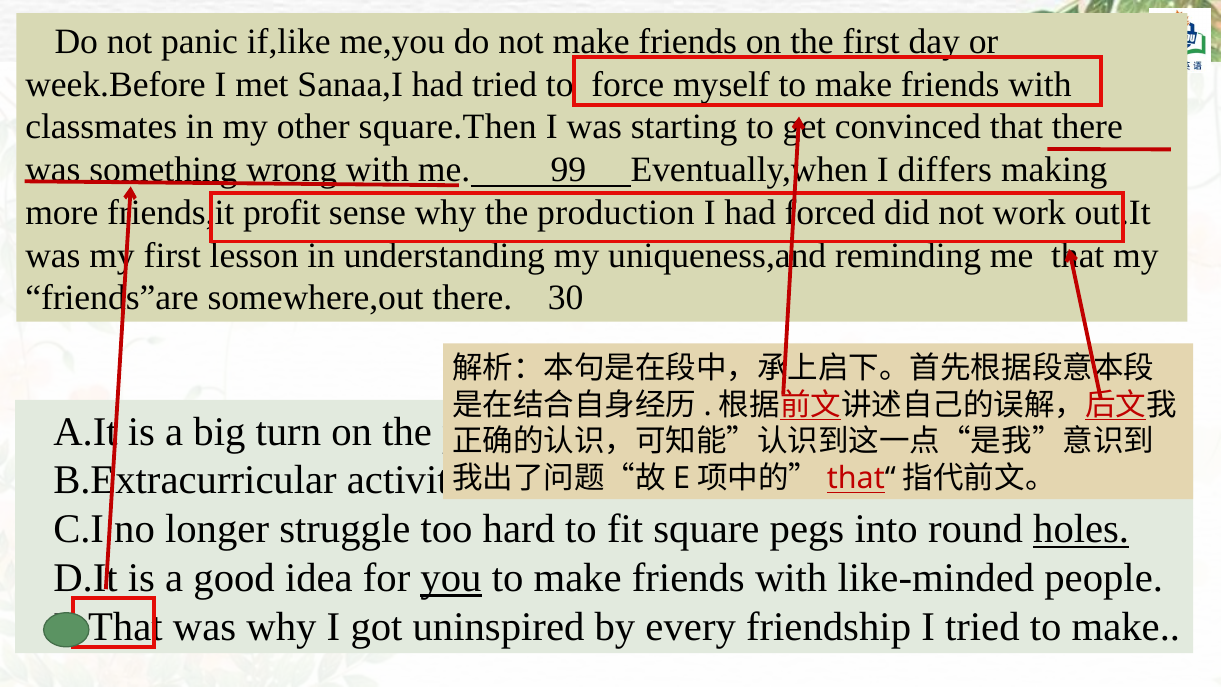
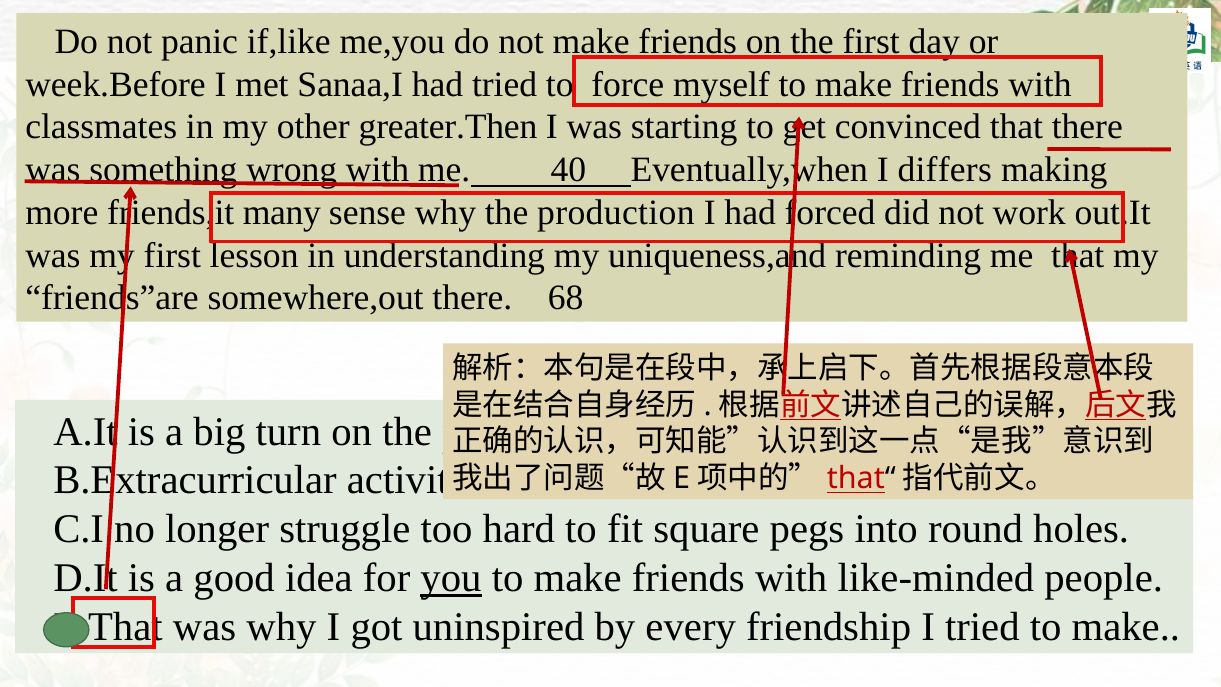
square.Then: square.Then -> greater.Then
99: 99 -> 40
profit: profit -> many
30: 30 -> 68
holes underline: present -> none
